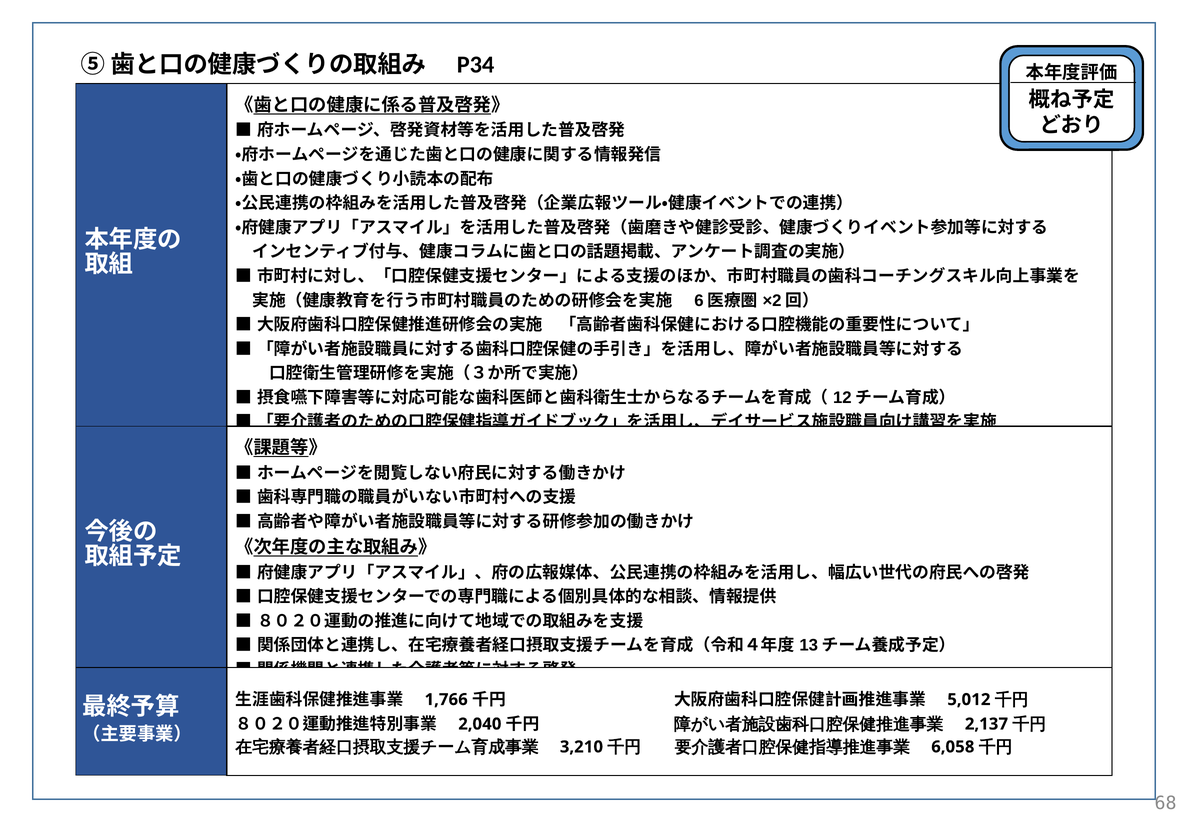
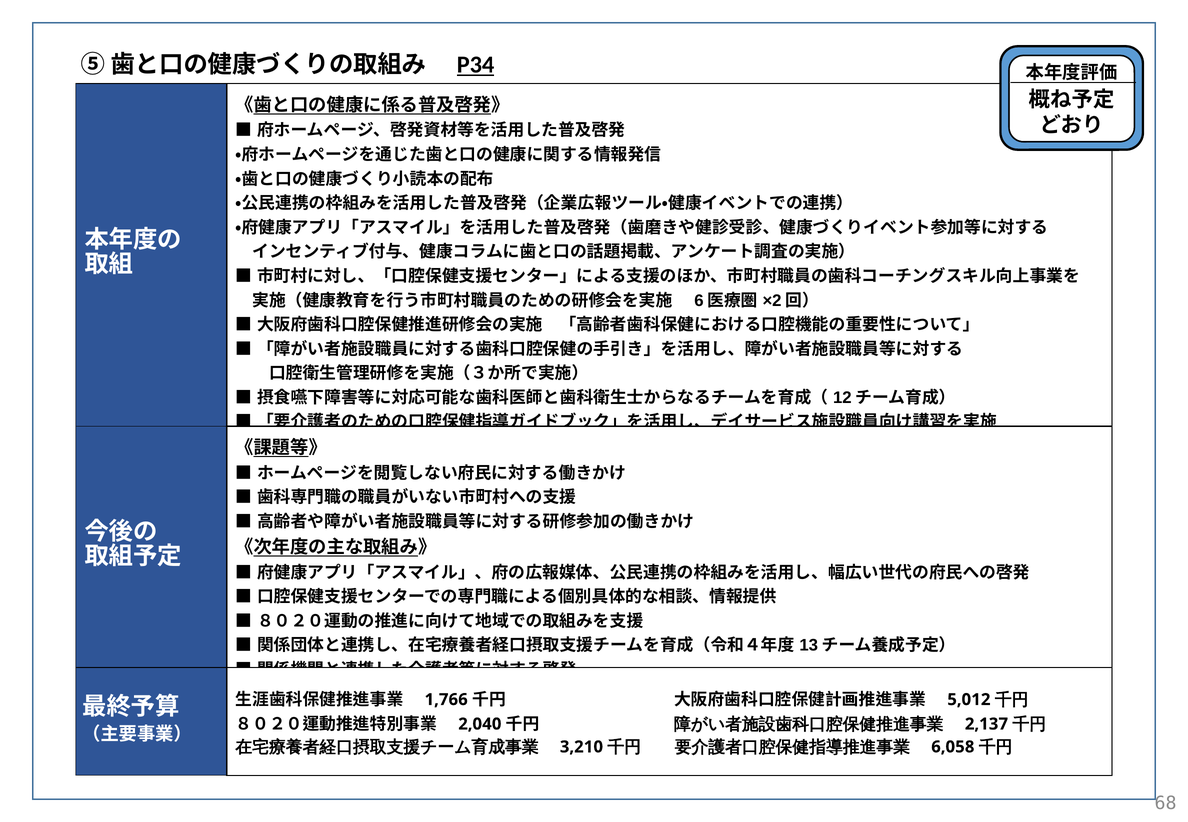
P34 underline: none -> present
